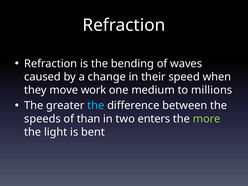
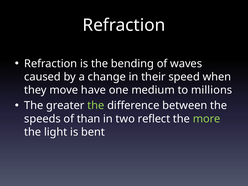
work: work -> have
the at (96, 106) colour: light blue -> light green
enters: enters -> reflect
